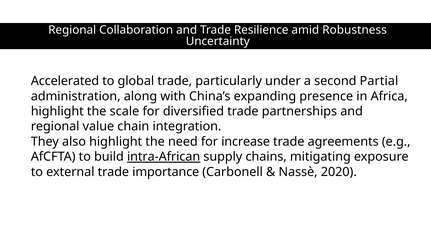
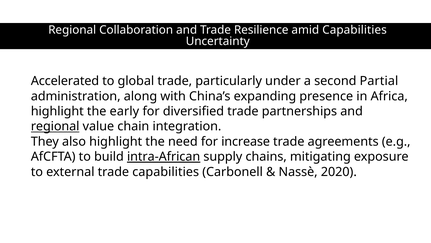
amid Robustness: Robustness -> Capabilities
scale: scale -> early
regional at (55, 126) underline: none -> present
trade importance: importance -> capabilities
